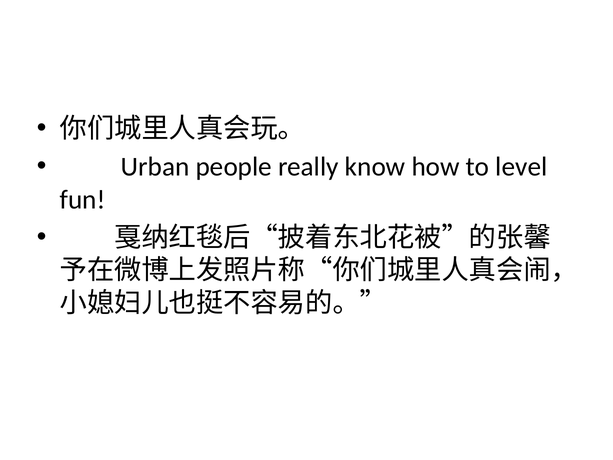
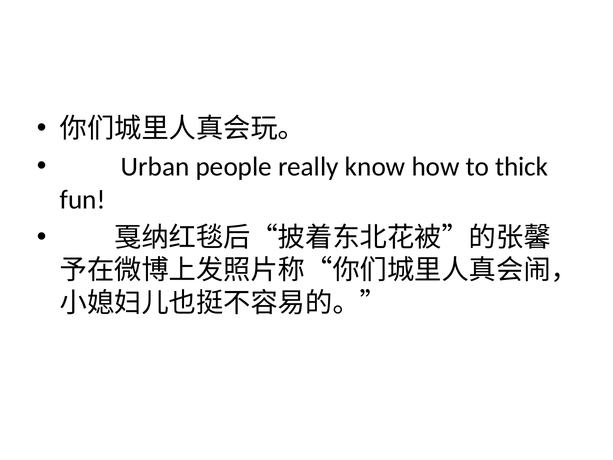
level: level -> thick
